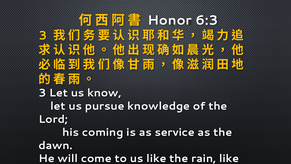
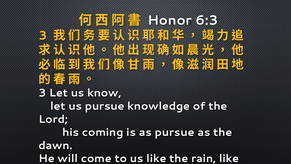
as service: service -> pursue
